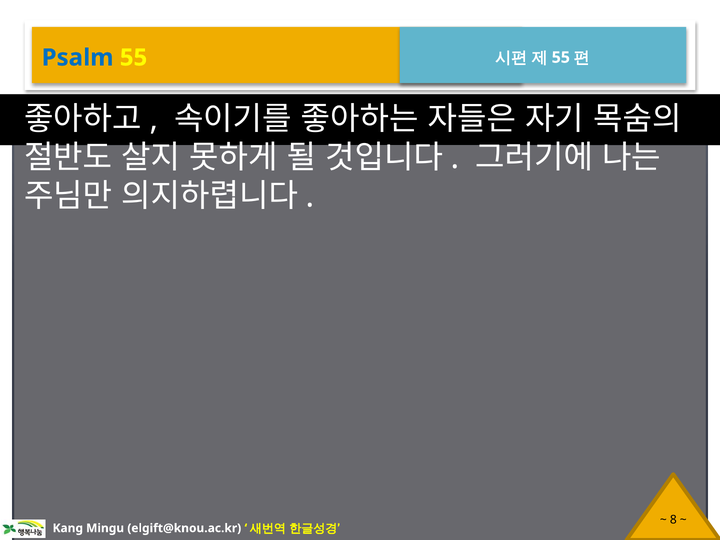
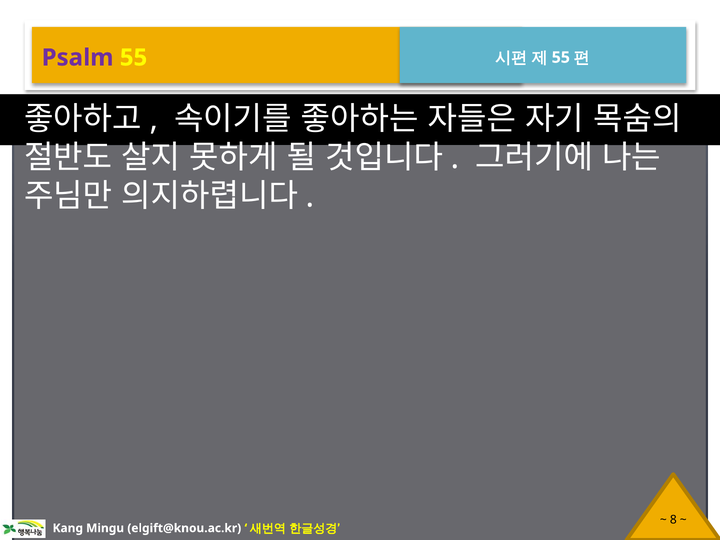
Psalm colour: blue -> purple
